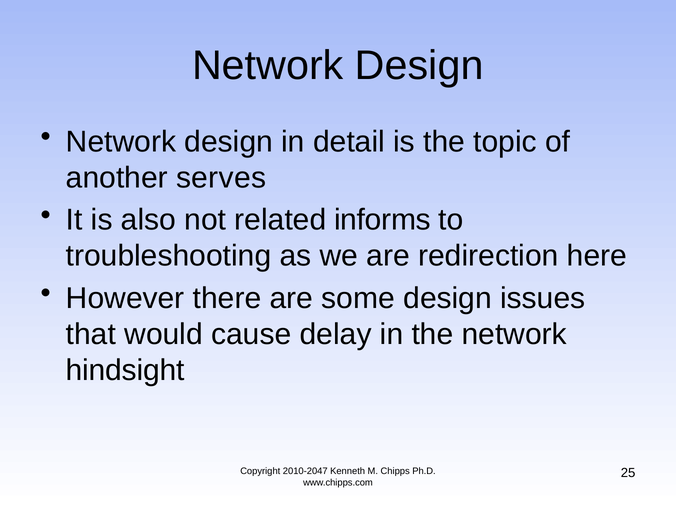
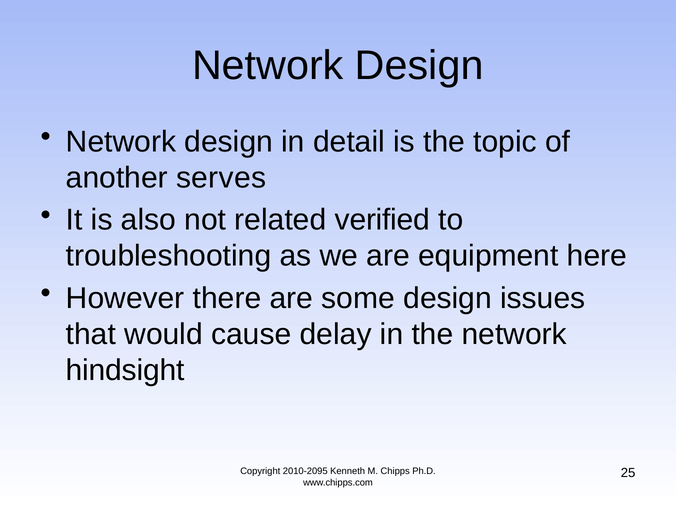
informs: informs -> verified
redirection: redirection -> equipment
2010-2047: 2010-2047 -> 2010-2095
